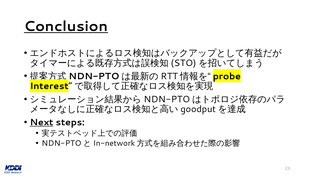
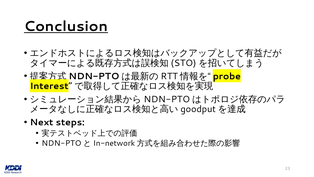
Next underline: present -> none
